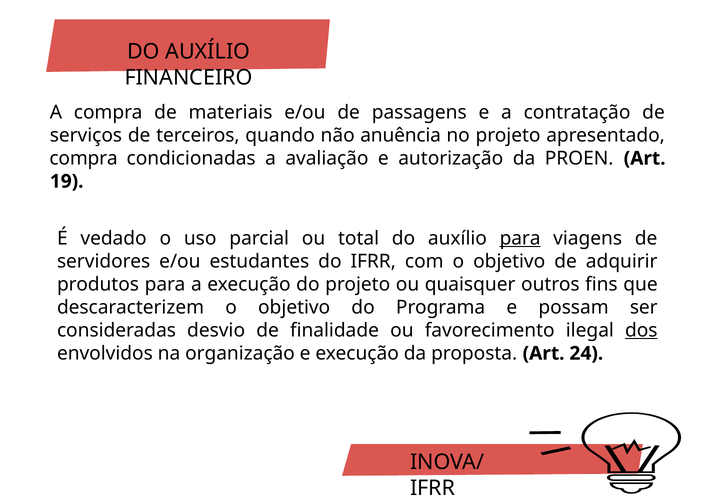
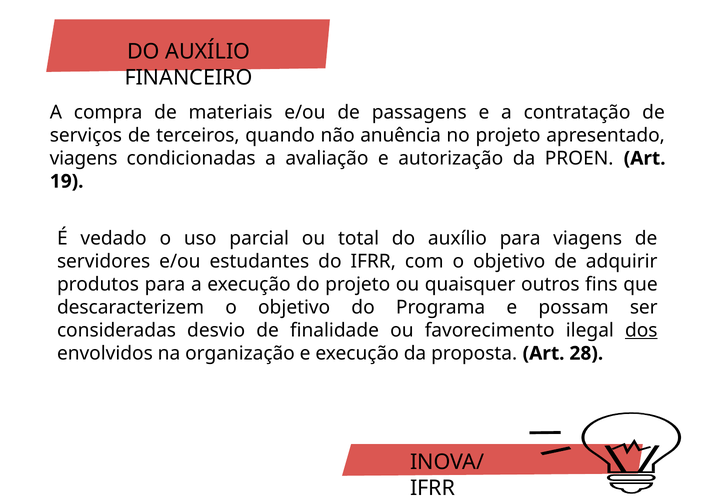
compra at (84, 158): compra -> viagens
para at (520, 238) underline: present -> none
24: 24 -> 28
